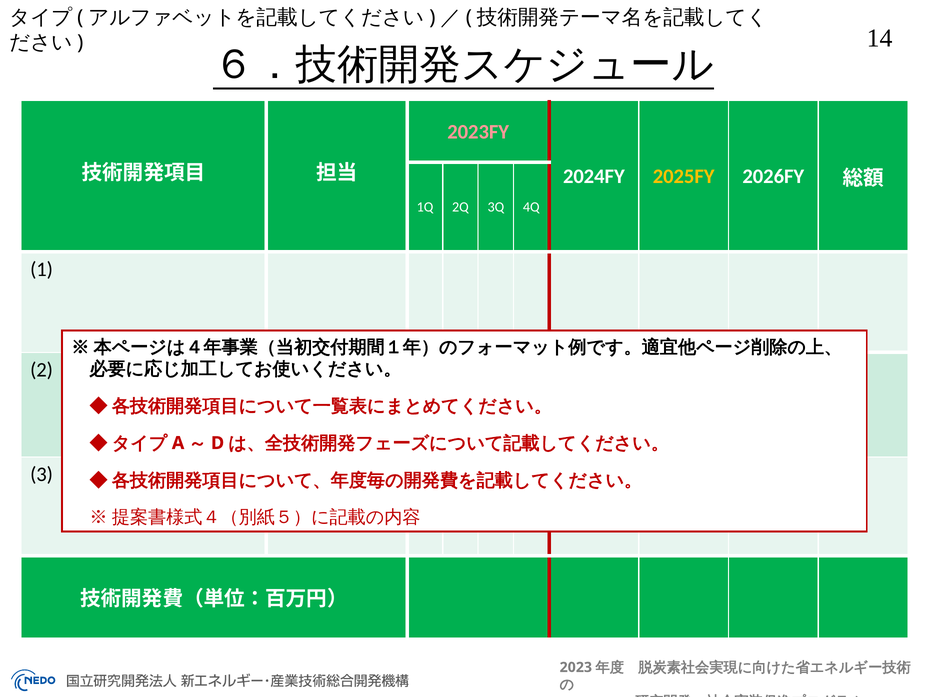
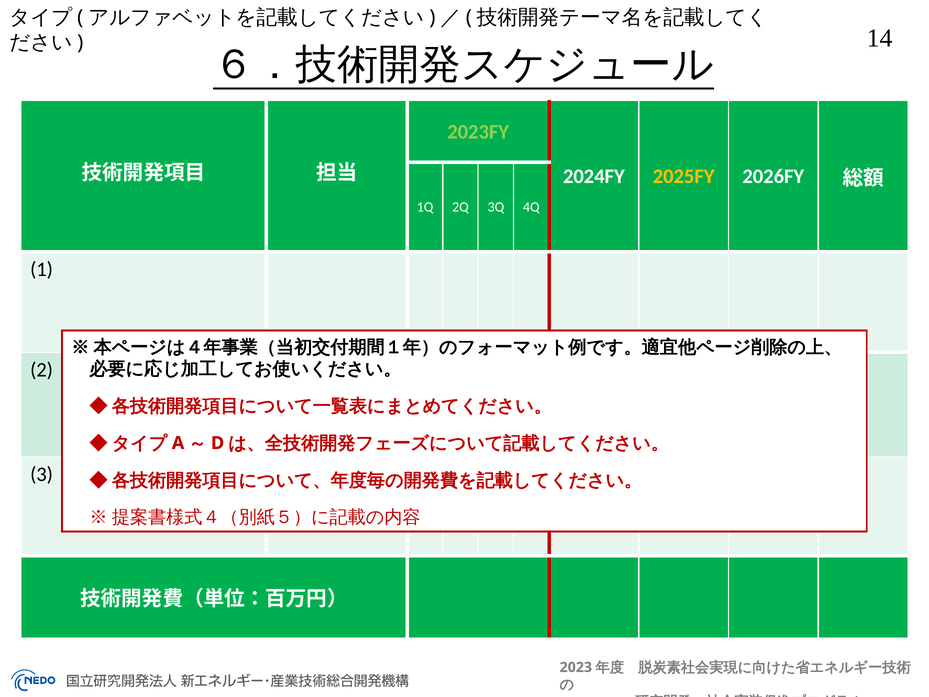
2023FY colour: pink -> light green
